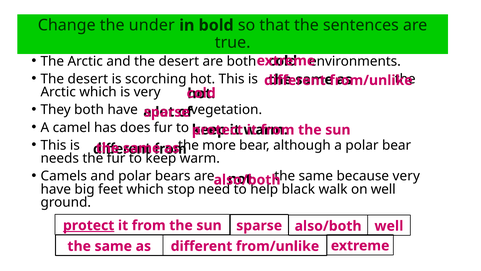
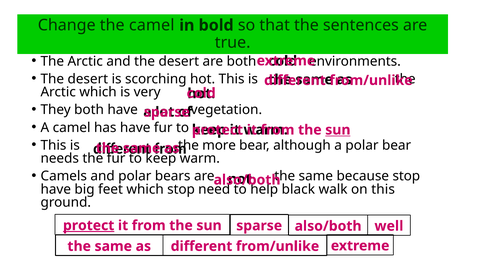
the under: under -> camel
has does: does -> have
sun at (338, 130) underline: none -> present
because very: very -> stop
on well: well -> this
